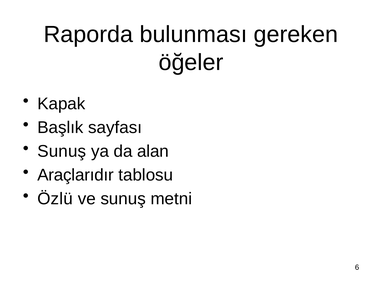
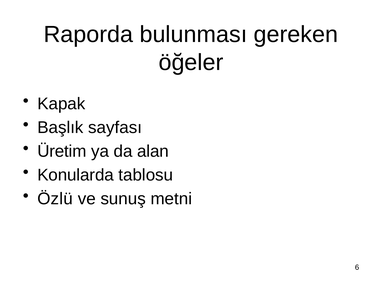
Sunuş at (62, 151): Sunuş -> Üretim
Araçlarıdır: Araçlarıdır -> Konularda
